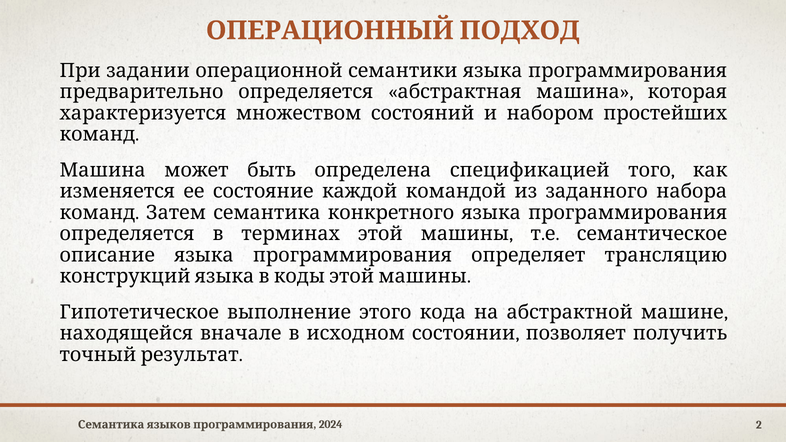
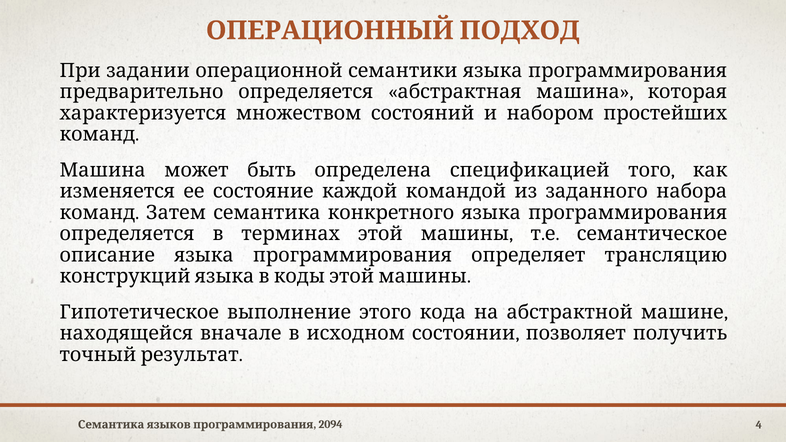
2024: 2024 -> 2094
2: 2 -> 4
